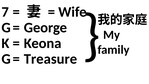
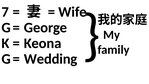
Treasure: Treasure -> Wedding
